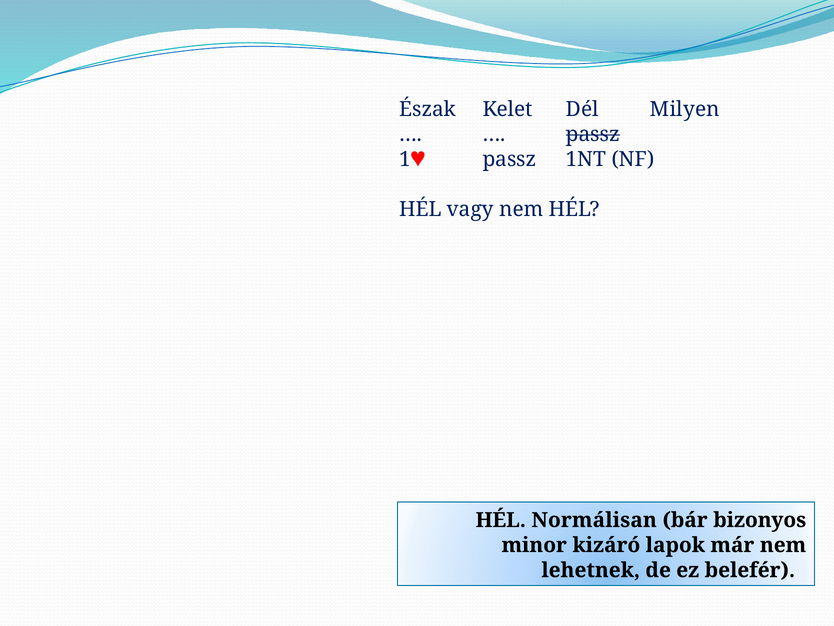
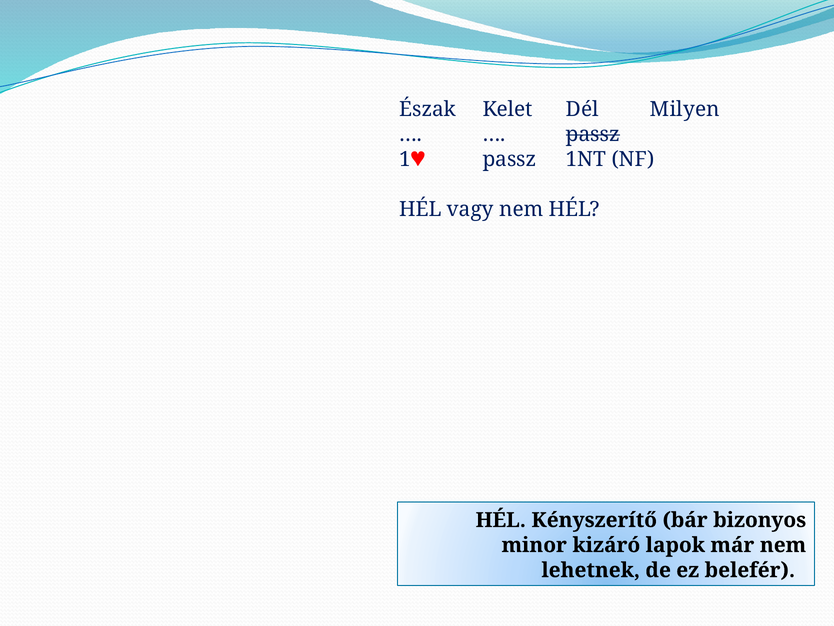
Normálisan: Normálisan -> Kényszerítő
